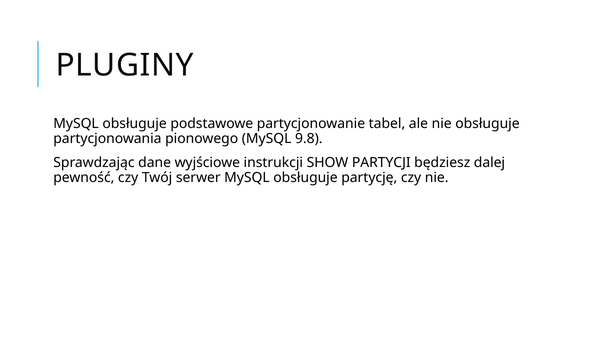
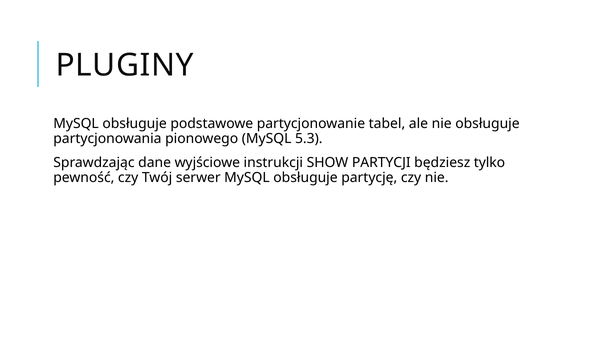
9.8: 9.8 -> 5.3
dalej: dalej -> tylko
